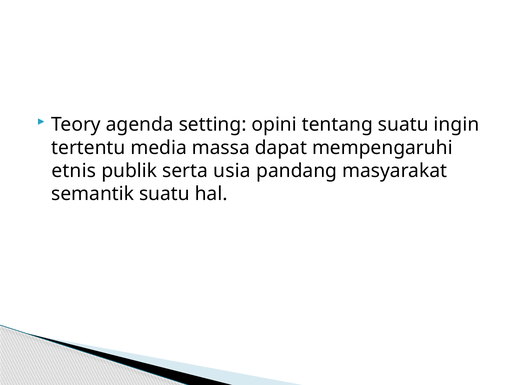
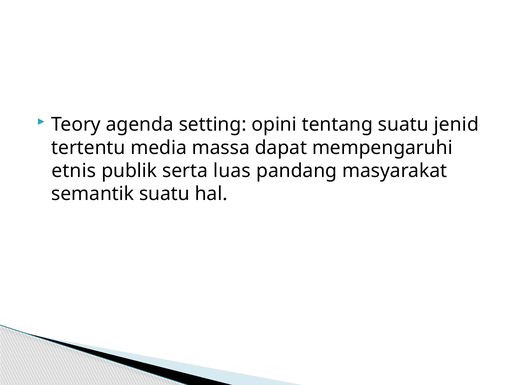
ingin: ingin -> jenid
usia: usia -> luas
